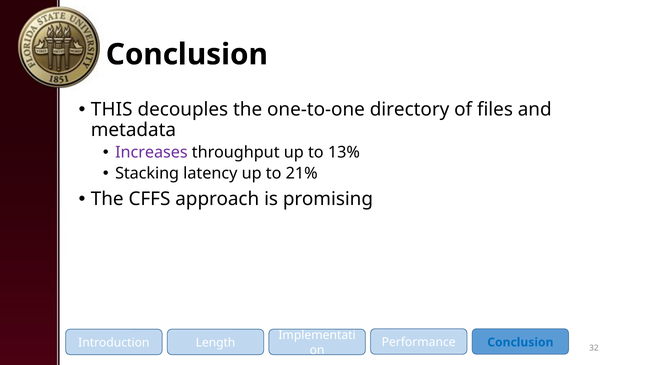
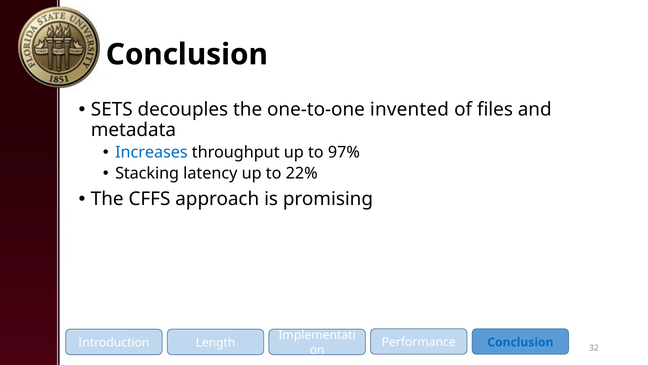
THIS: THIS -> SETS
directory: directory -> invented
Increases colour: purple -> blue
13%: 13% -> 97%
21%: 21% -> 22%
